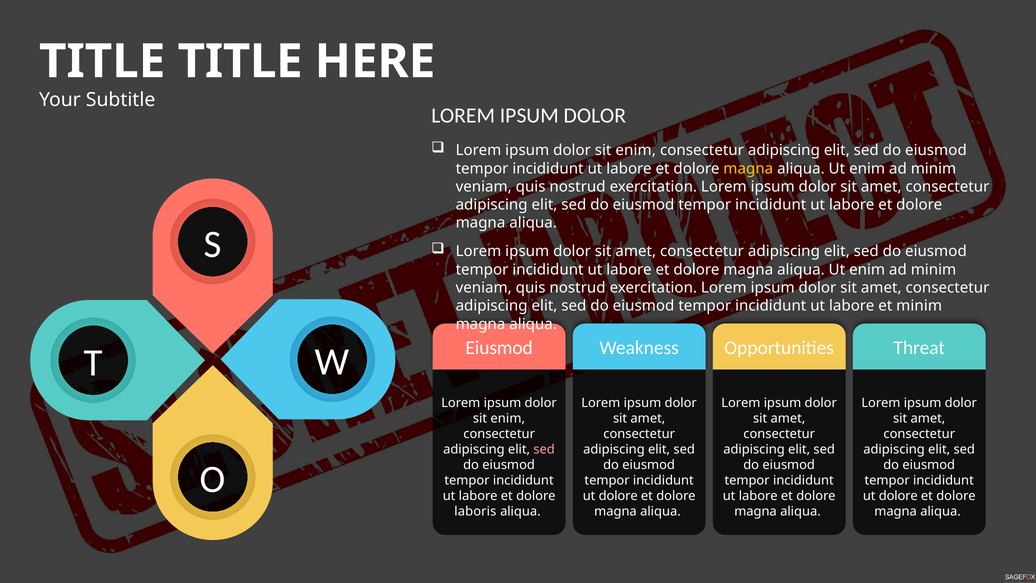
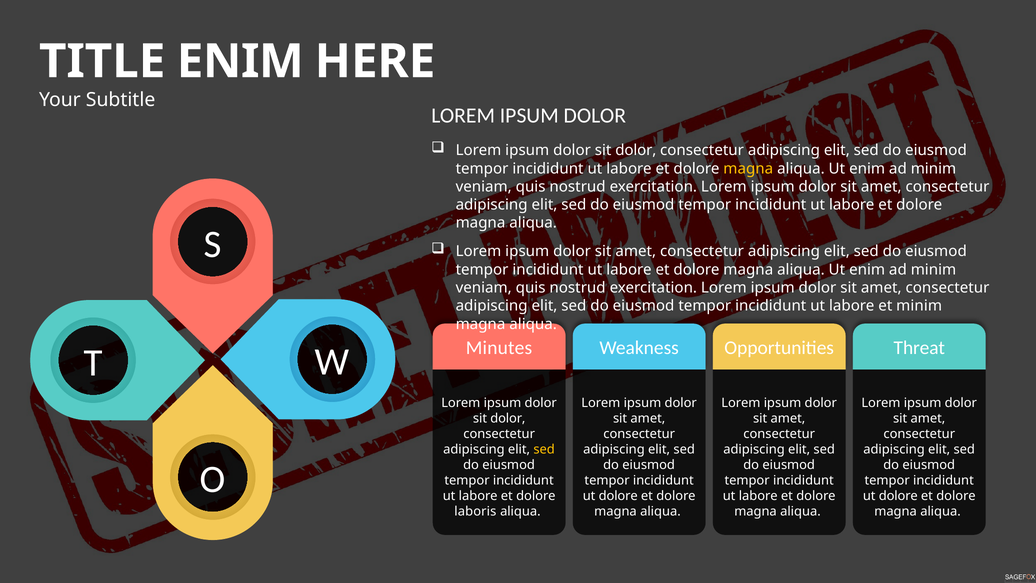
TITLE at (240, 61): TITLE -> ENIM
enim at (636, 150): enim -> dolor
Eiusmod at (499, 348): Eiusmod -> Minutes
enim at (508, 418): enim -> dolor
sed at (544, 449) colour: pink -> yellow
